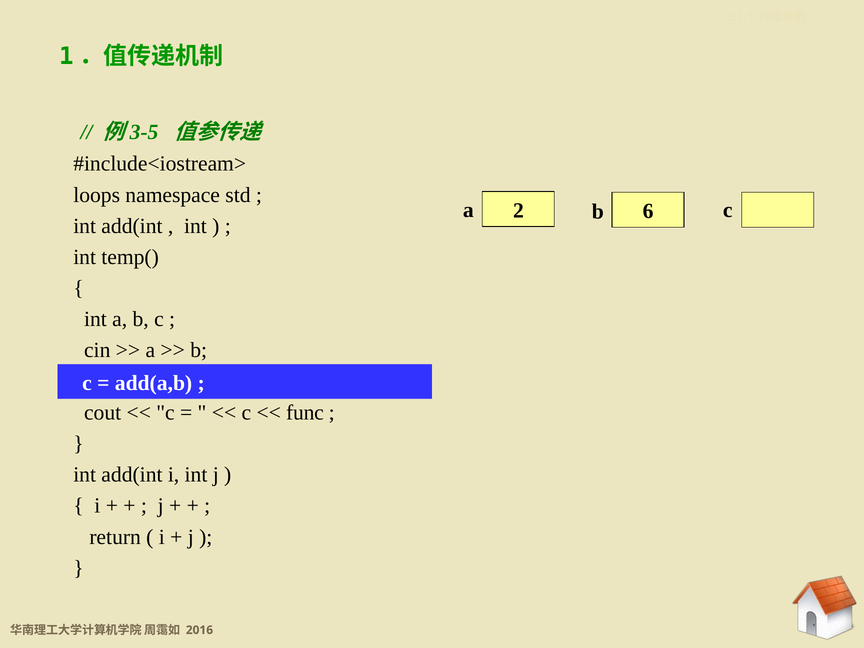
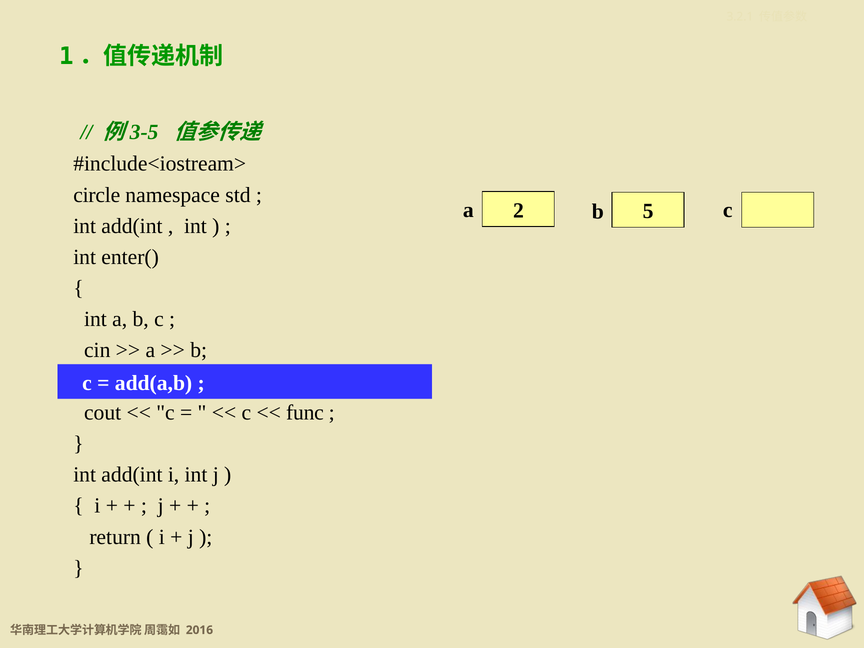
loops: loops -> circle
6: 6 -> 5
temp(: temp( -> enter(
